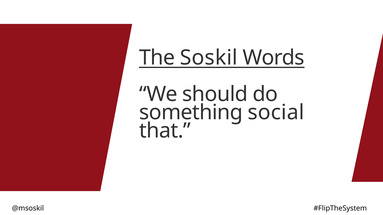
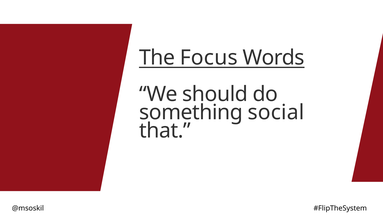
Soskil: Soskil -> Focus
